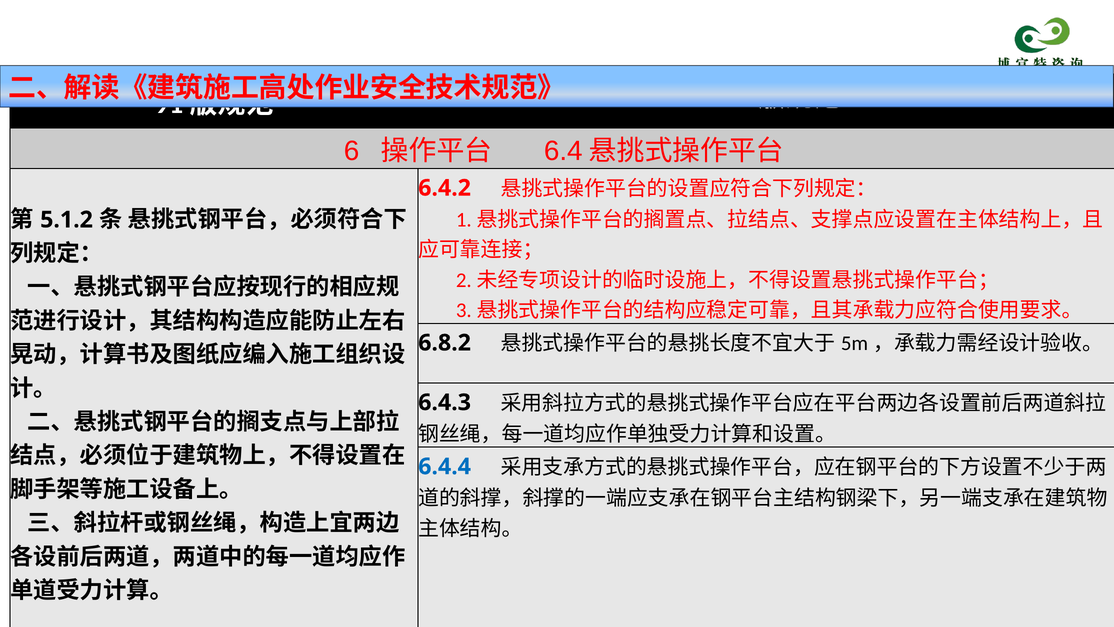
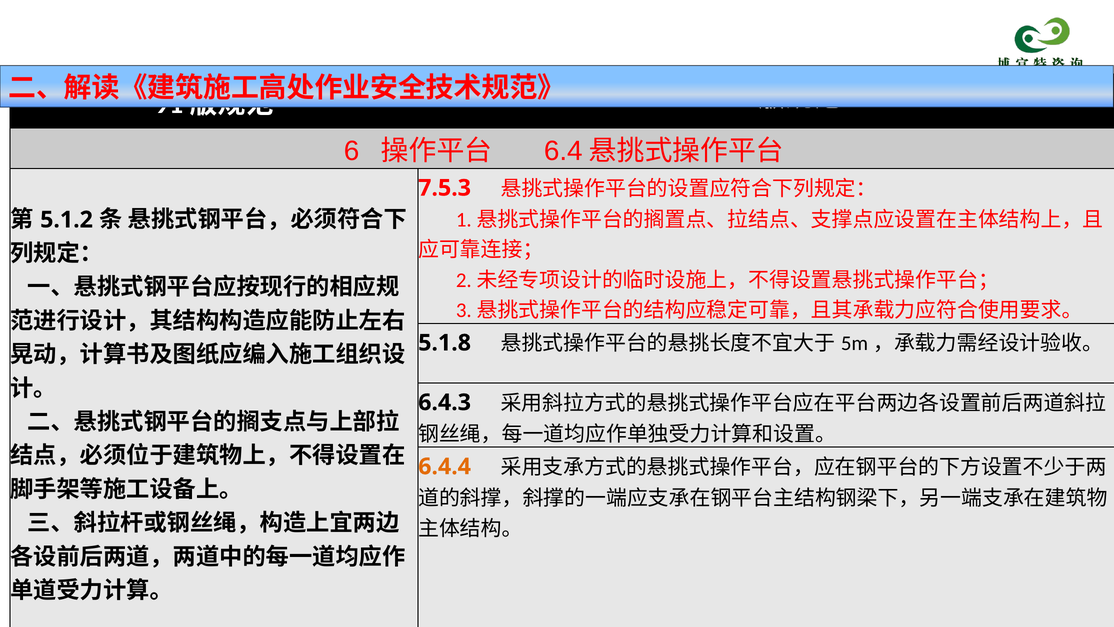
6.4.2: 6.4.2 -> 7.5.3
6.8.2: 6.8.2 -> 5.1.8
6.4.4 colour: blue -> orange
